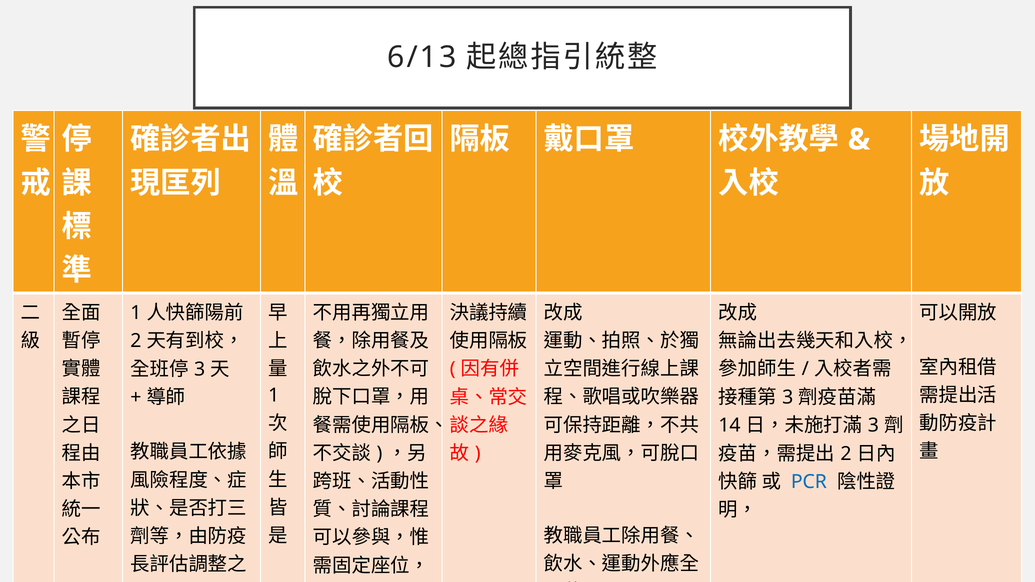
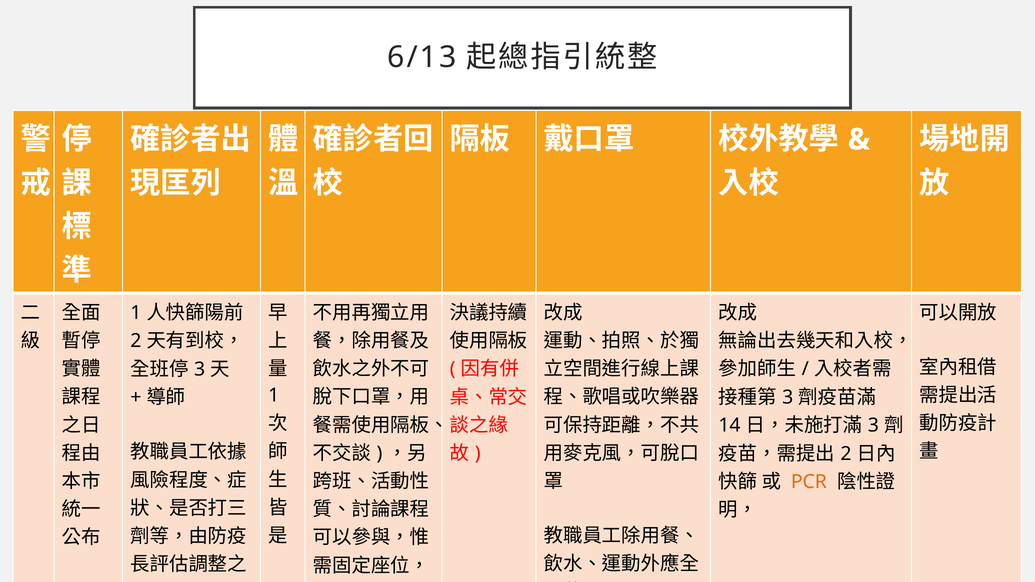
PCR colour: blue -> orange
